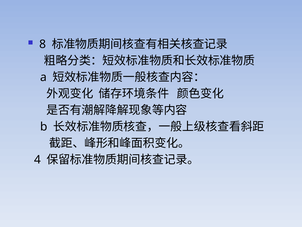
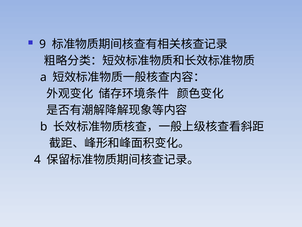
8: 8 -> 9
